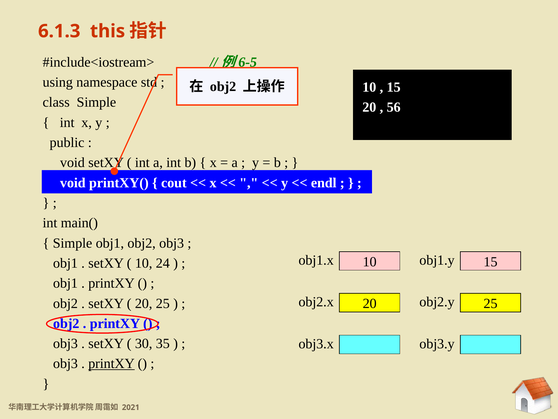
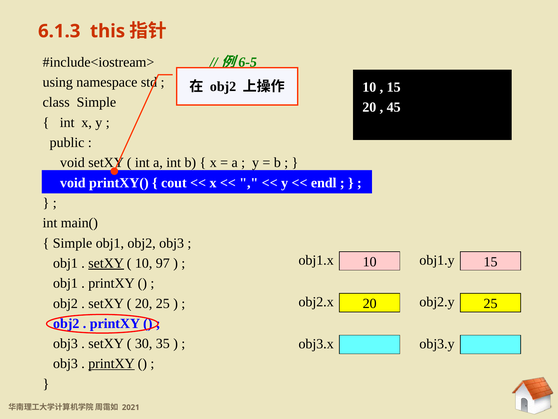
56: 56 -> 45
setXY at (106, 263) underline: none -> present
24: 24 -> 97
